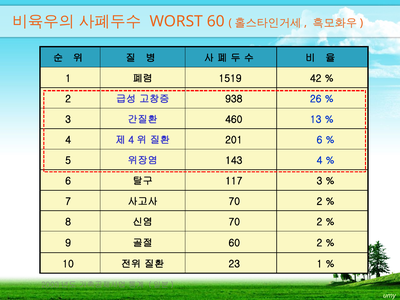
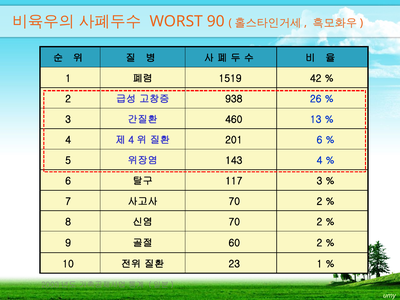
WORST 60: 60 -> 90
